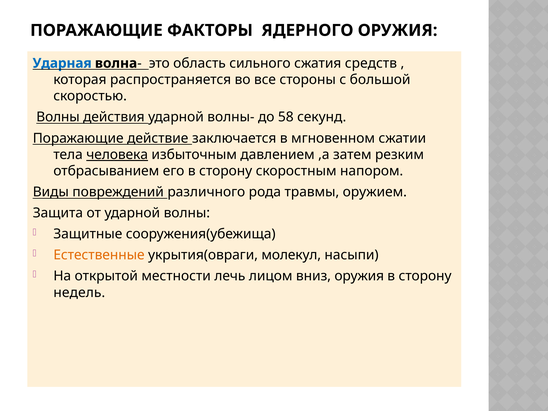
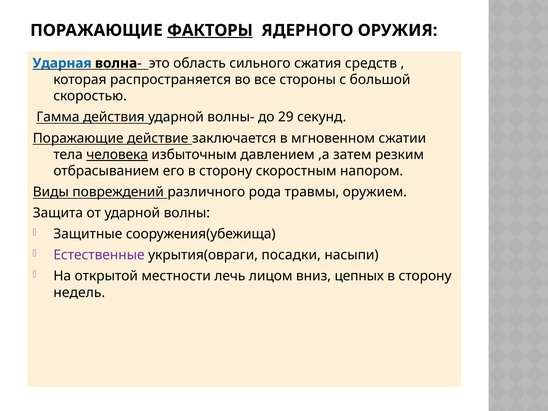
ФАКТОРЫ underline: none -> present
Волны at (58, 117): Волны -> Гамма
58: 58 -> 29
Естественные colour: orange -> purple
молекул: молекул -> посадки
вниз оружия: оружия -> цепных
